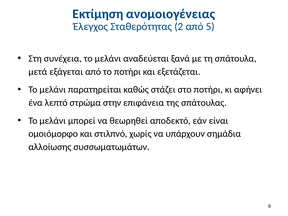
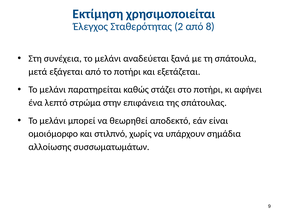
ανομοιογένειας: ανομοιογένειας -> χρησιμοποιείται
5: 5 -> 8
